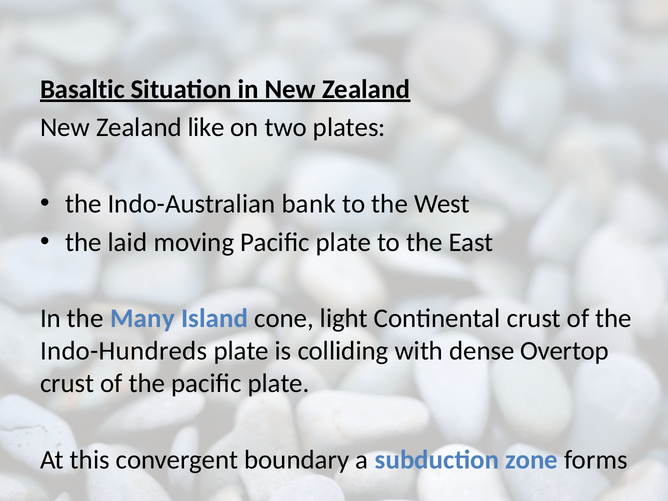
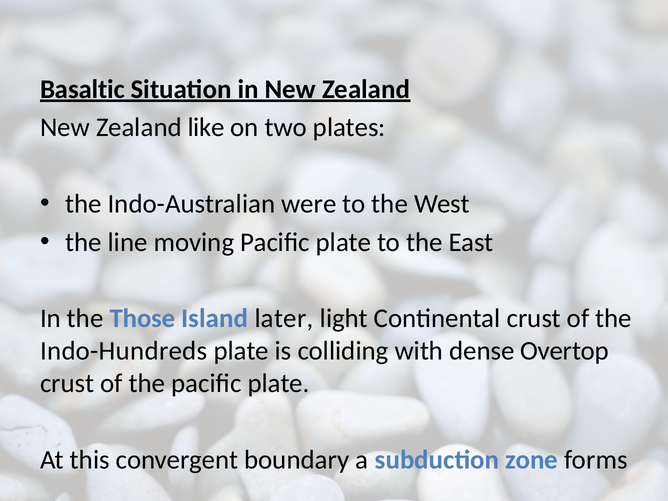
bank: bank -> were
laid: laid -> line
Many: Many -> Those
cone: cone -> later
